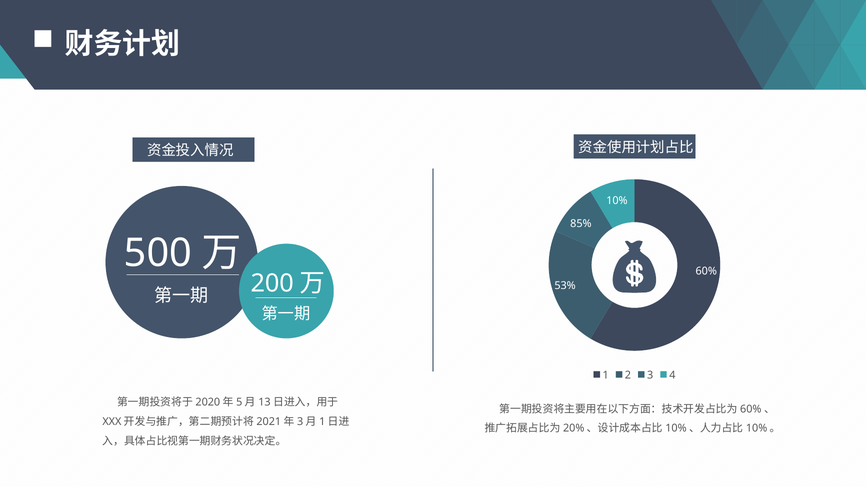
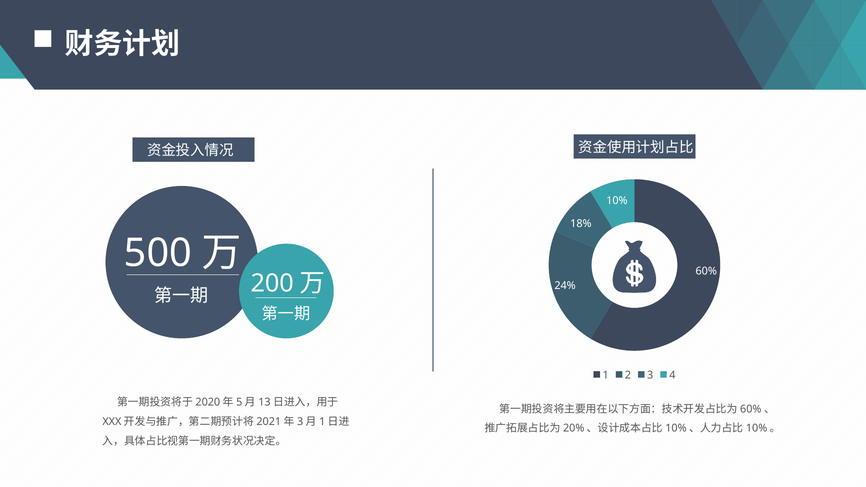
85%: 85% -> 18%
53%: 53% -> 24%
